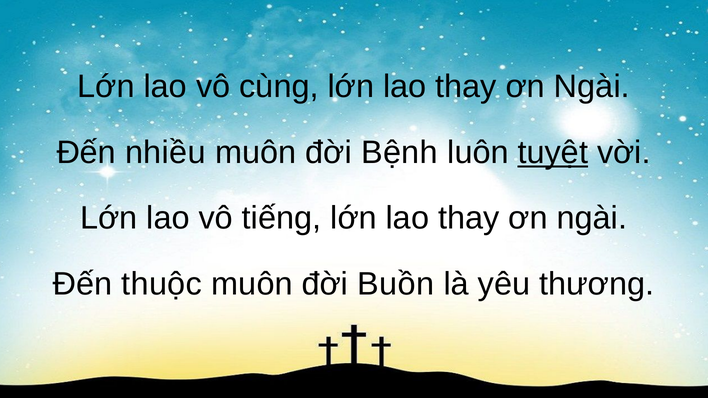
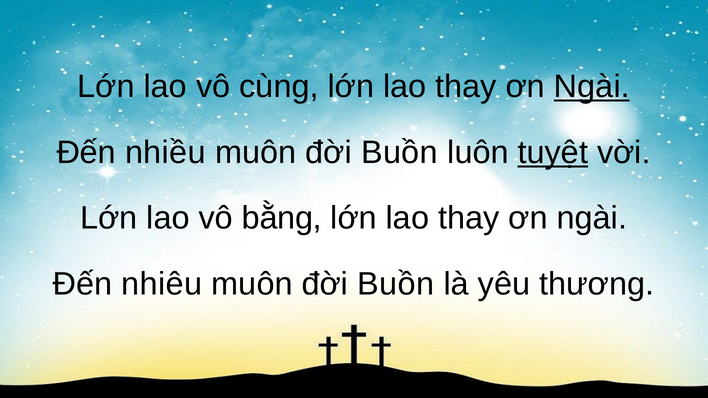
Ngài at (592, 87) underline: none -> present
Bệnh at (399, 153): Bệnh -> Buồn
tiếng: tiếng -> bằng
thuộc: thuộc -> nhiêu
